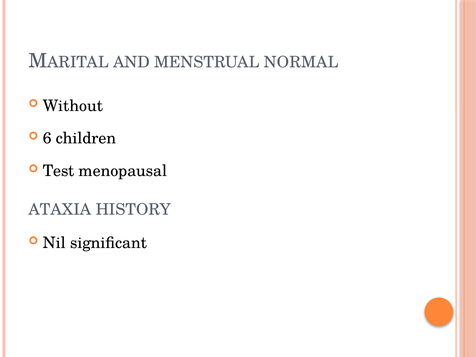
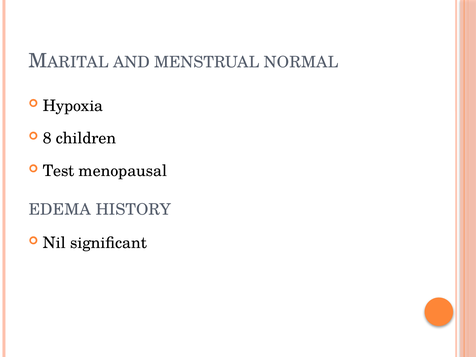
Without: Without -> Hypoxia
6: 6 -> 8
ATAXIA: ATAXIA -> EDEMA
